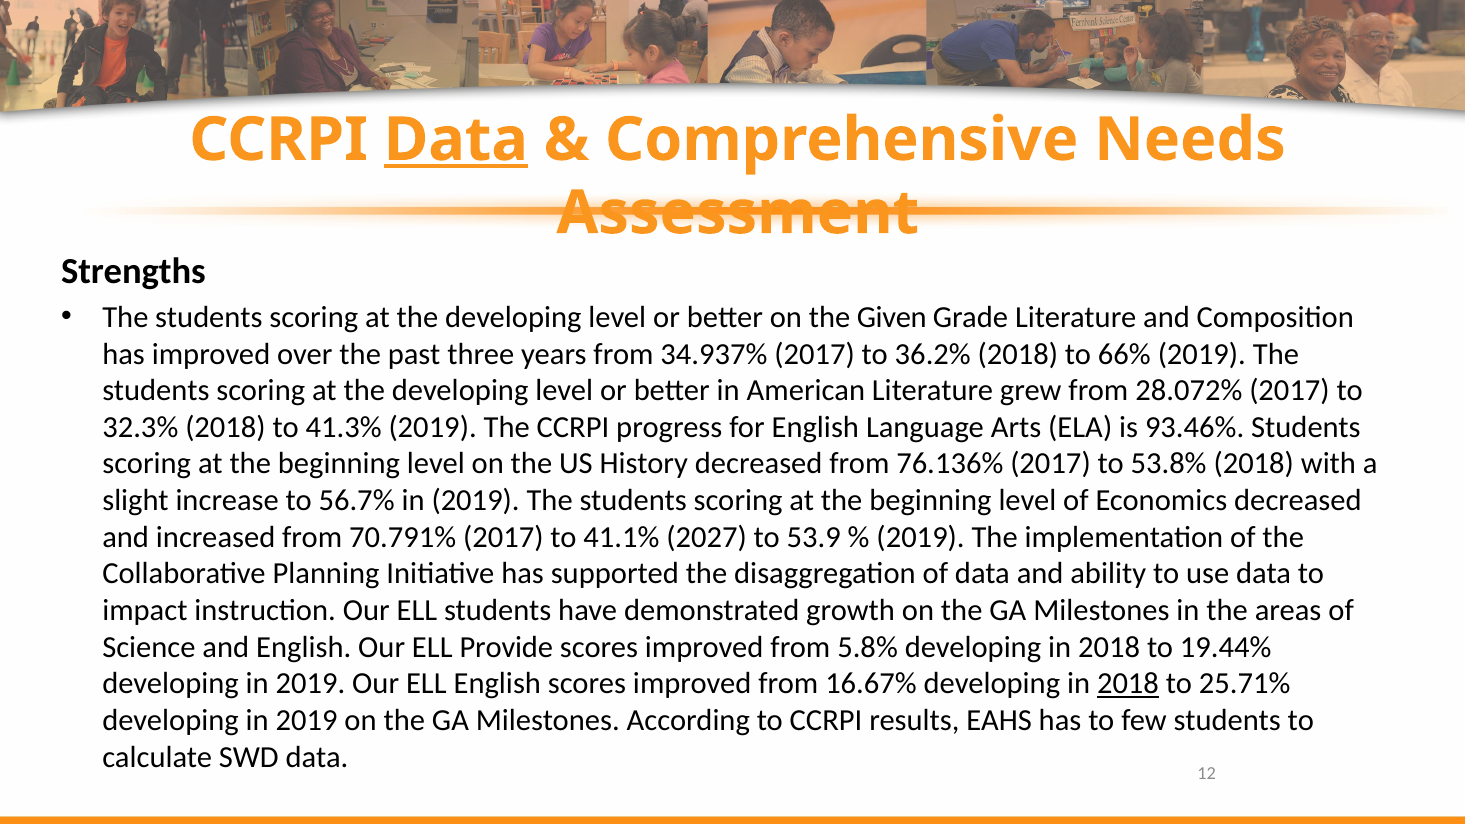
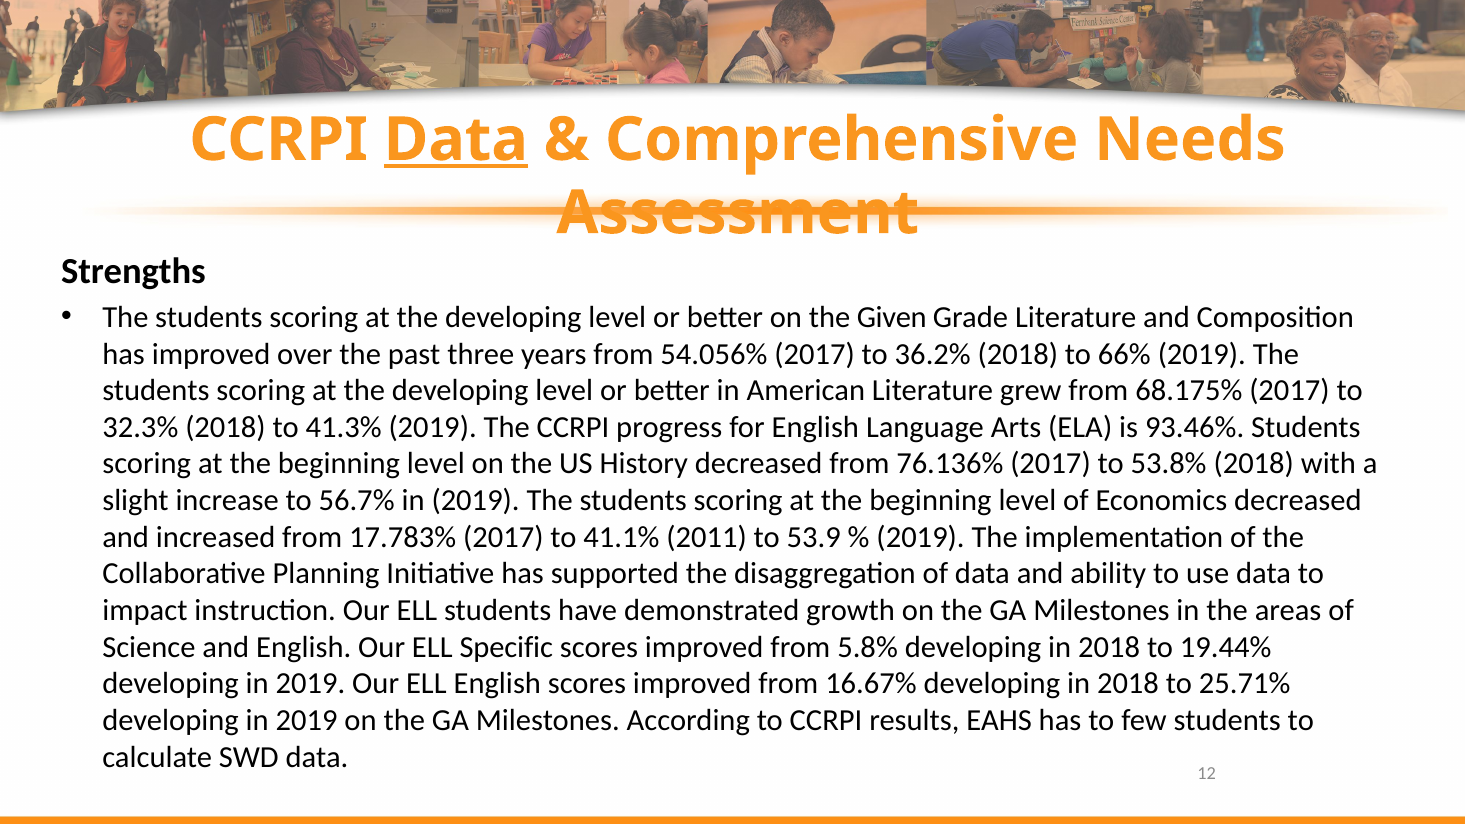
34.937%: 34.937% -> 54.056%
28.072%: 28.072% -> 68.175%
70.791%: 70.791% -> 17.783%
2027: 2027 -> 2011
Provide: Provide -> Specific
2018 at (1128, 684) underline: present -> none
